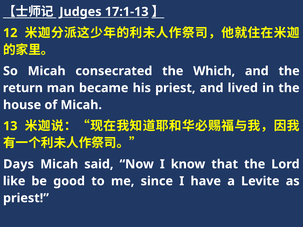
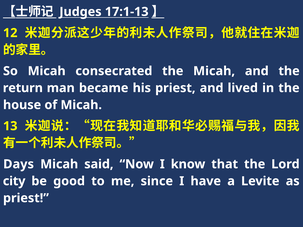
the Which: Which -> Micah
like: like -> city
